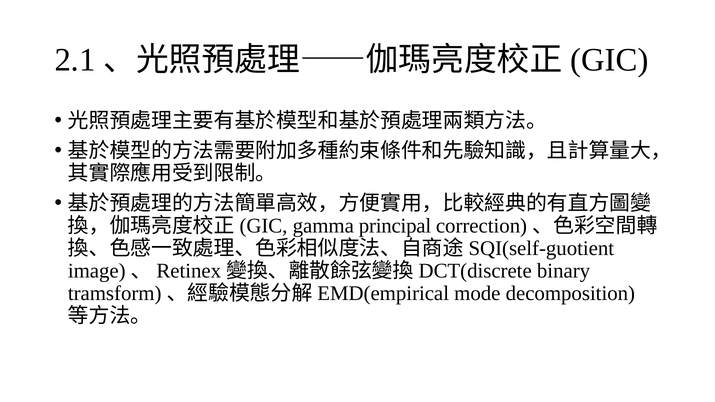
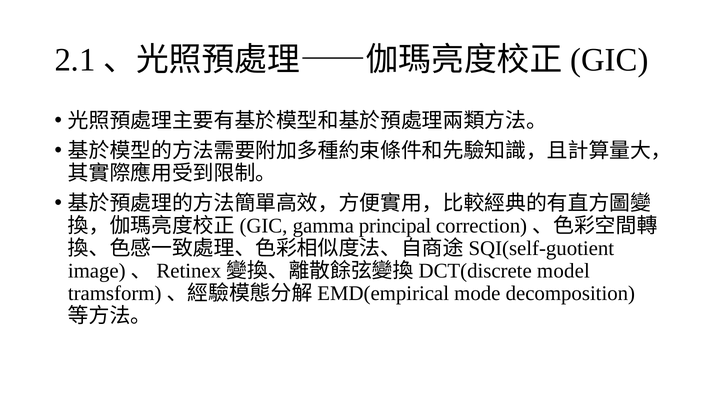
binary: binary -> model
